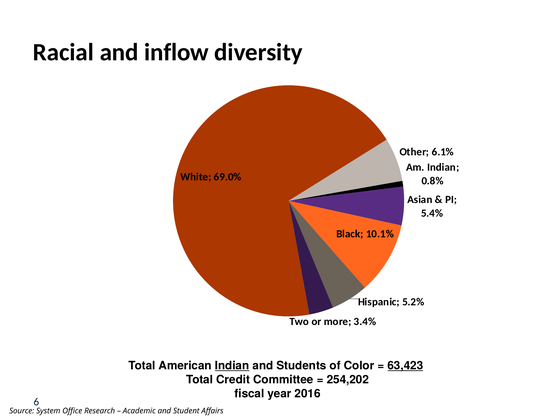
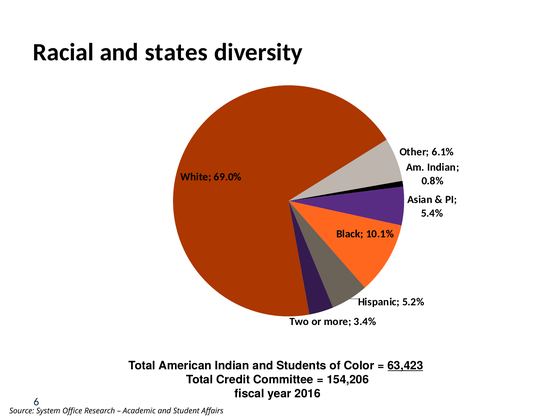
inflow: inflow -> states
Indian at (232, 366) underline: present -> none
254,202: 254,202 -> 154,206
